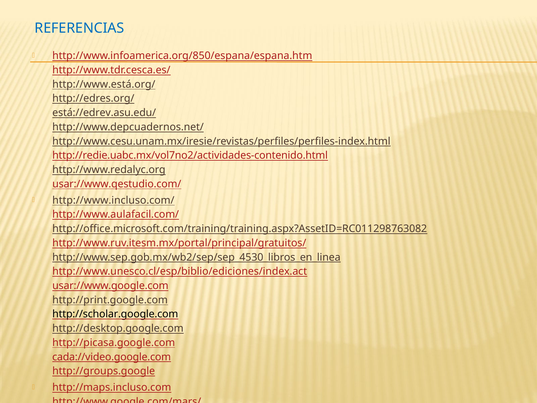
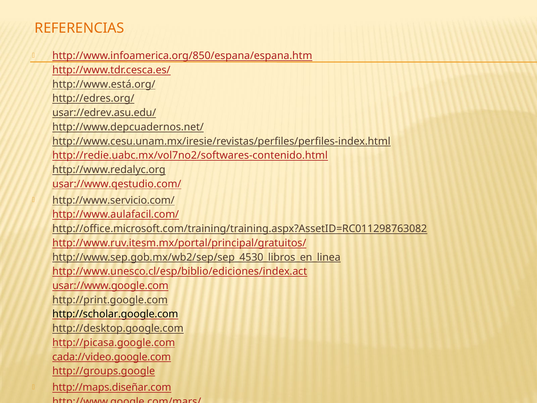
REFERENCIAS colour: blue -> orange
está://edrev.asu.edu/: está://edrev.asu.edu/ -> usar://edrev.asu.edu/
http://redie.uabc.mx/vol7no2/actividades-contenido.html: http://redie.uabc.mx/vol7no2/actividades-contenido.html -> http://redie.uabc.mx/vol7no2/softwares-contenido.html
http://www.incluso.com/: http://www.incluso.com/ -> http://www.servicio.com/
http://maps.incluso.com: http://maps.incluso.com -> http://maps.diseñar.com
